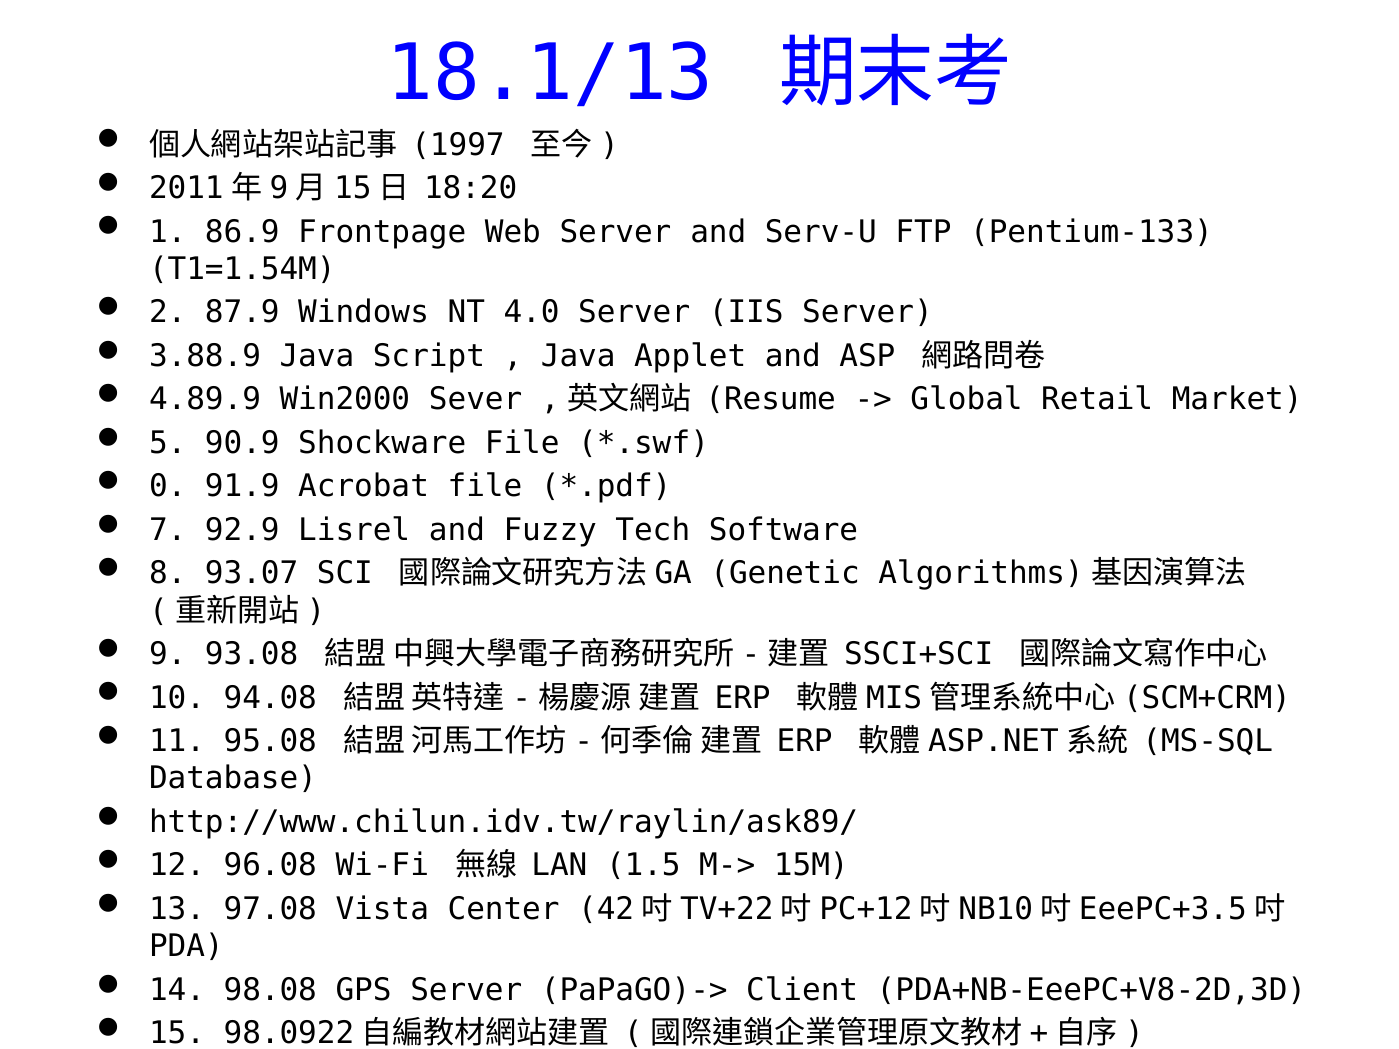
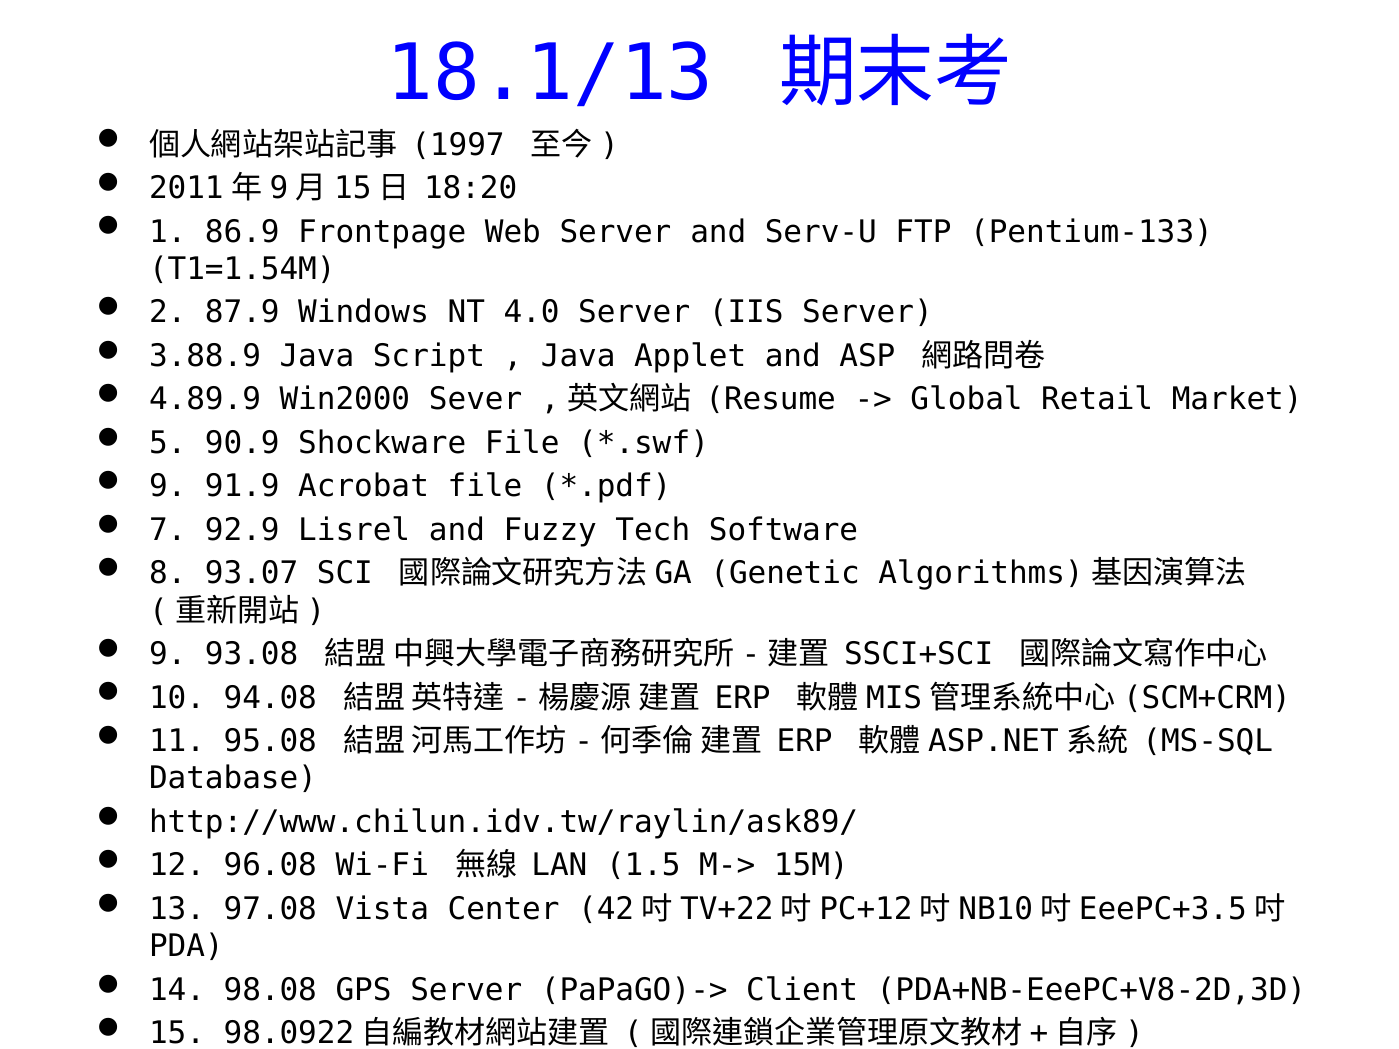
0 at (168, 487): 0 -> 9
